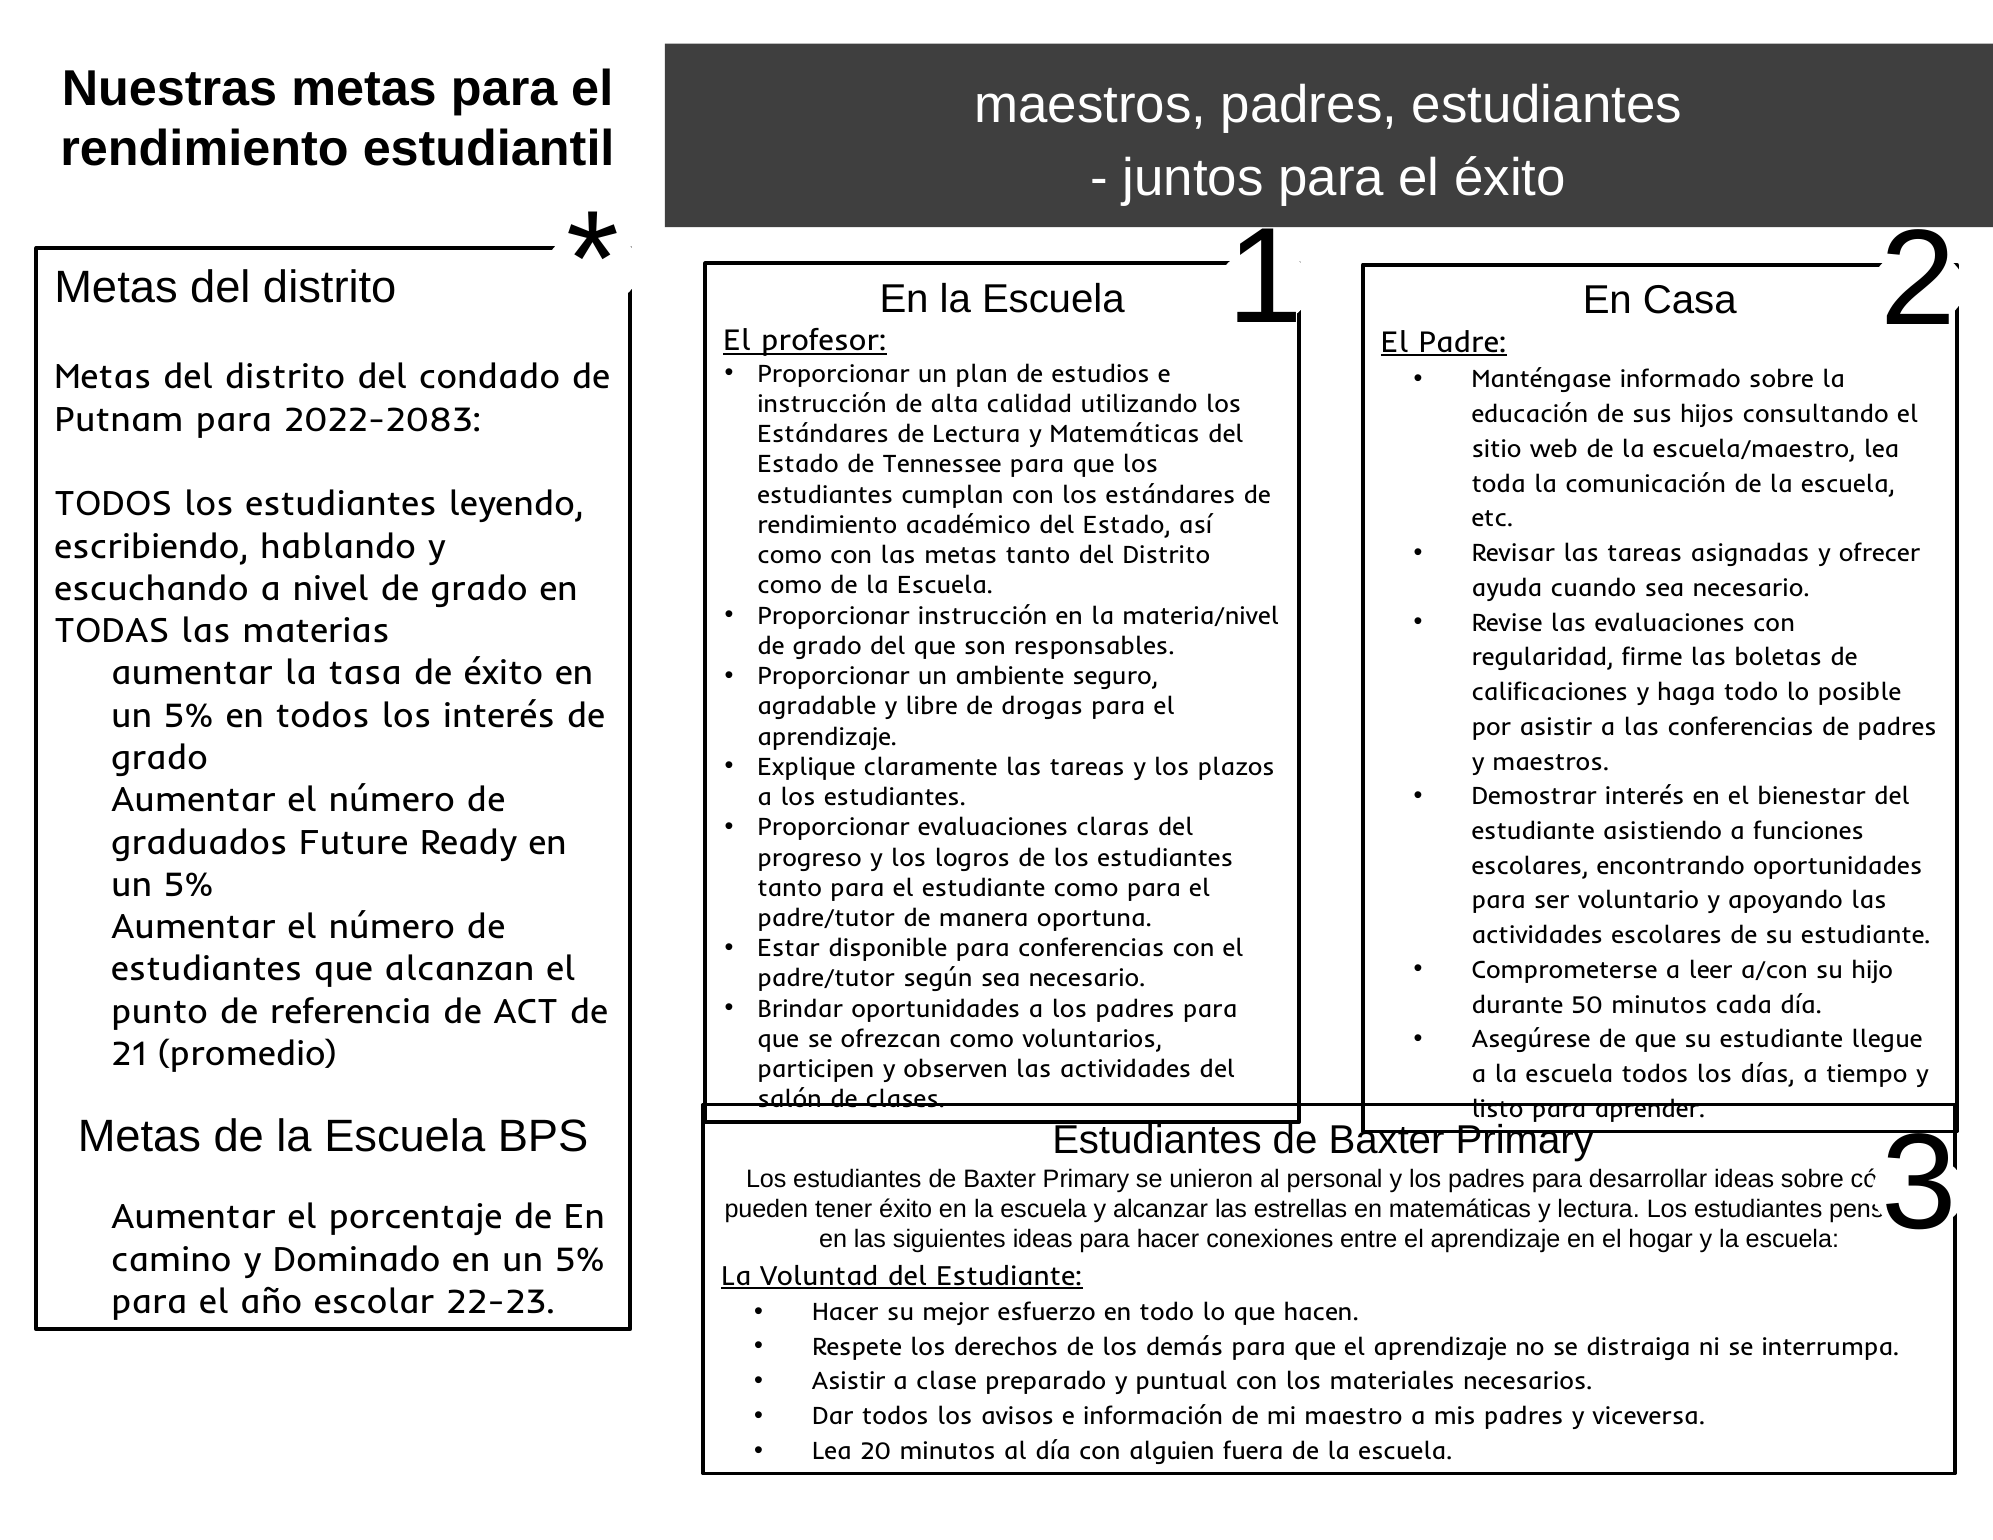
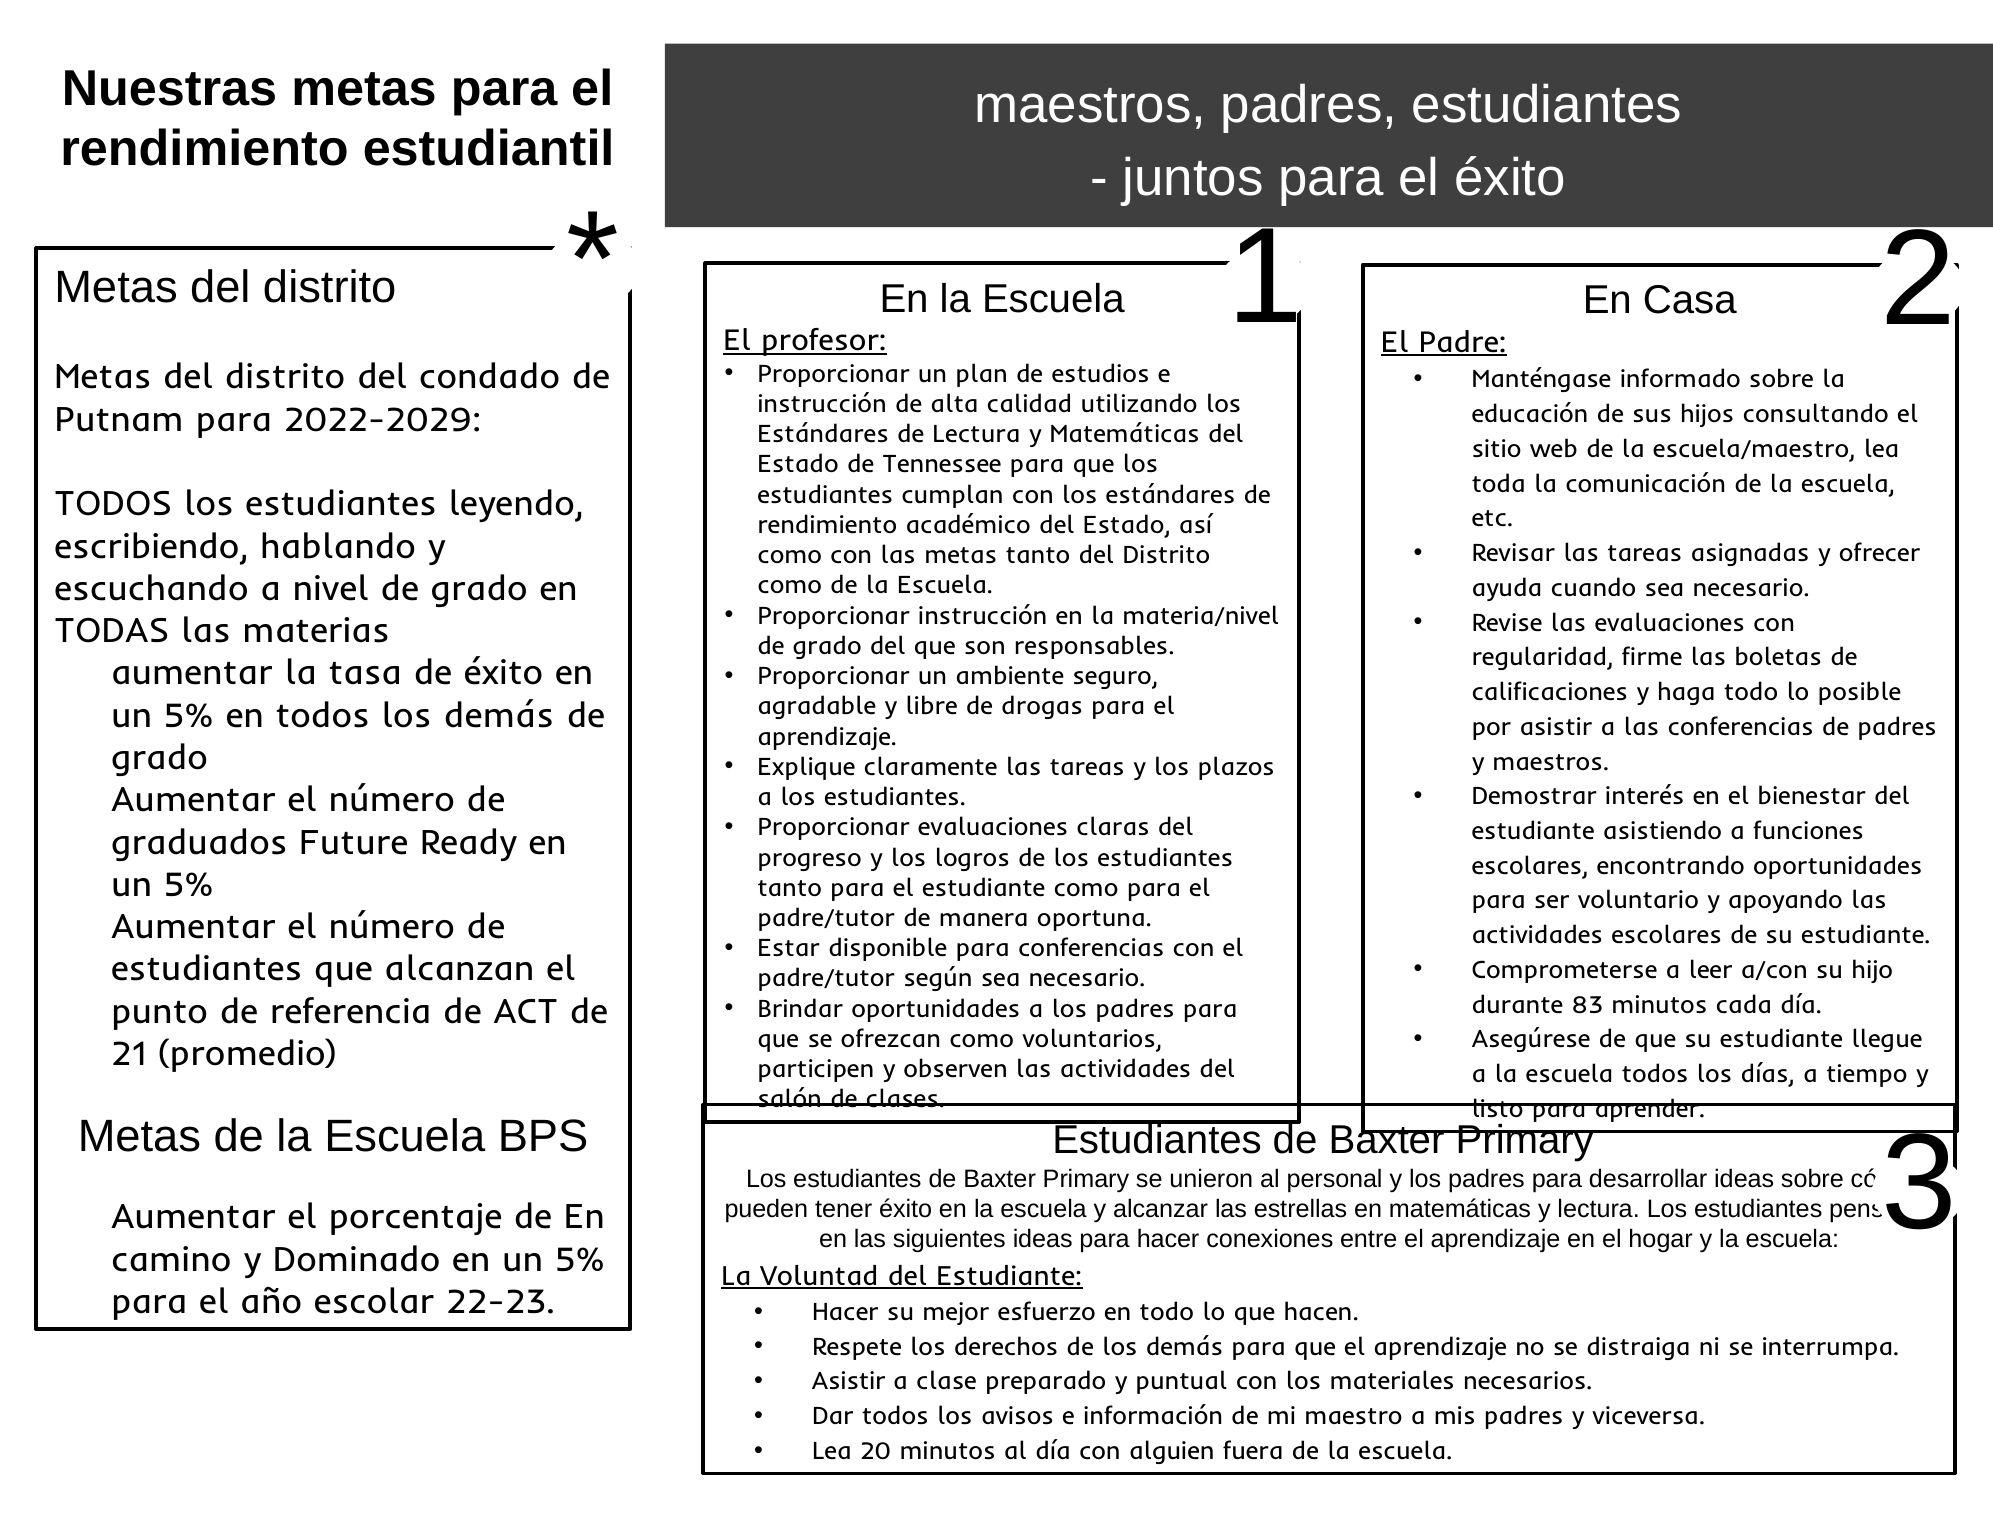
2022-2083: 2022-2083 -> 2022-2029
todos los interés: interés -> demás
50: 50 -> 83
